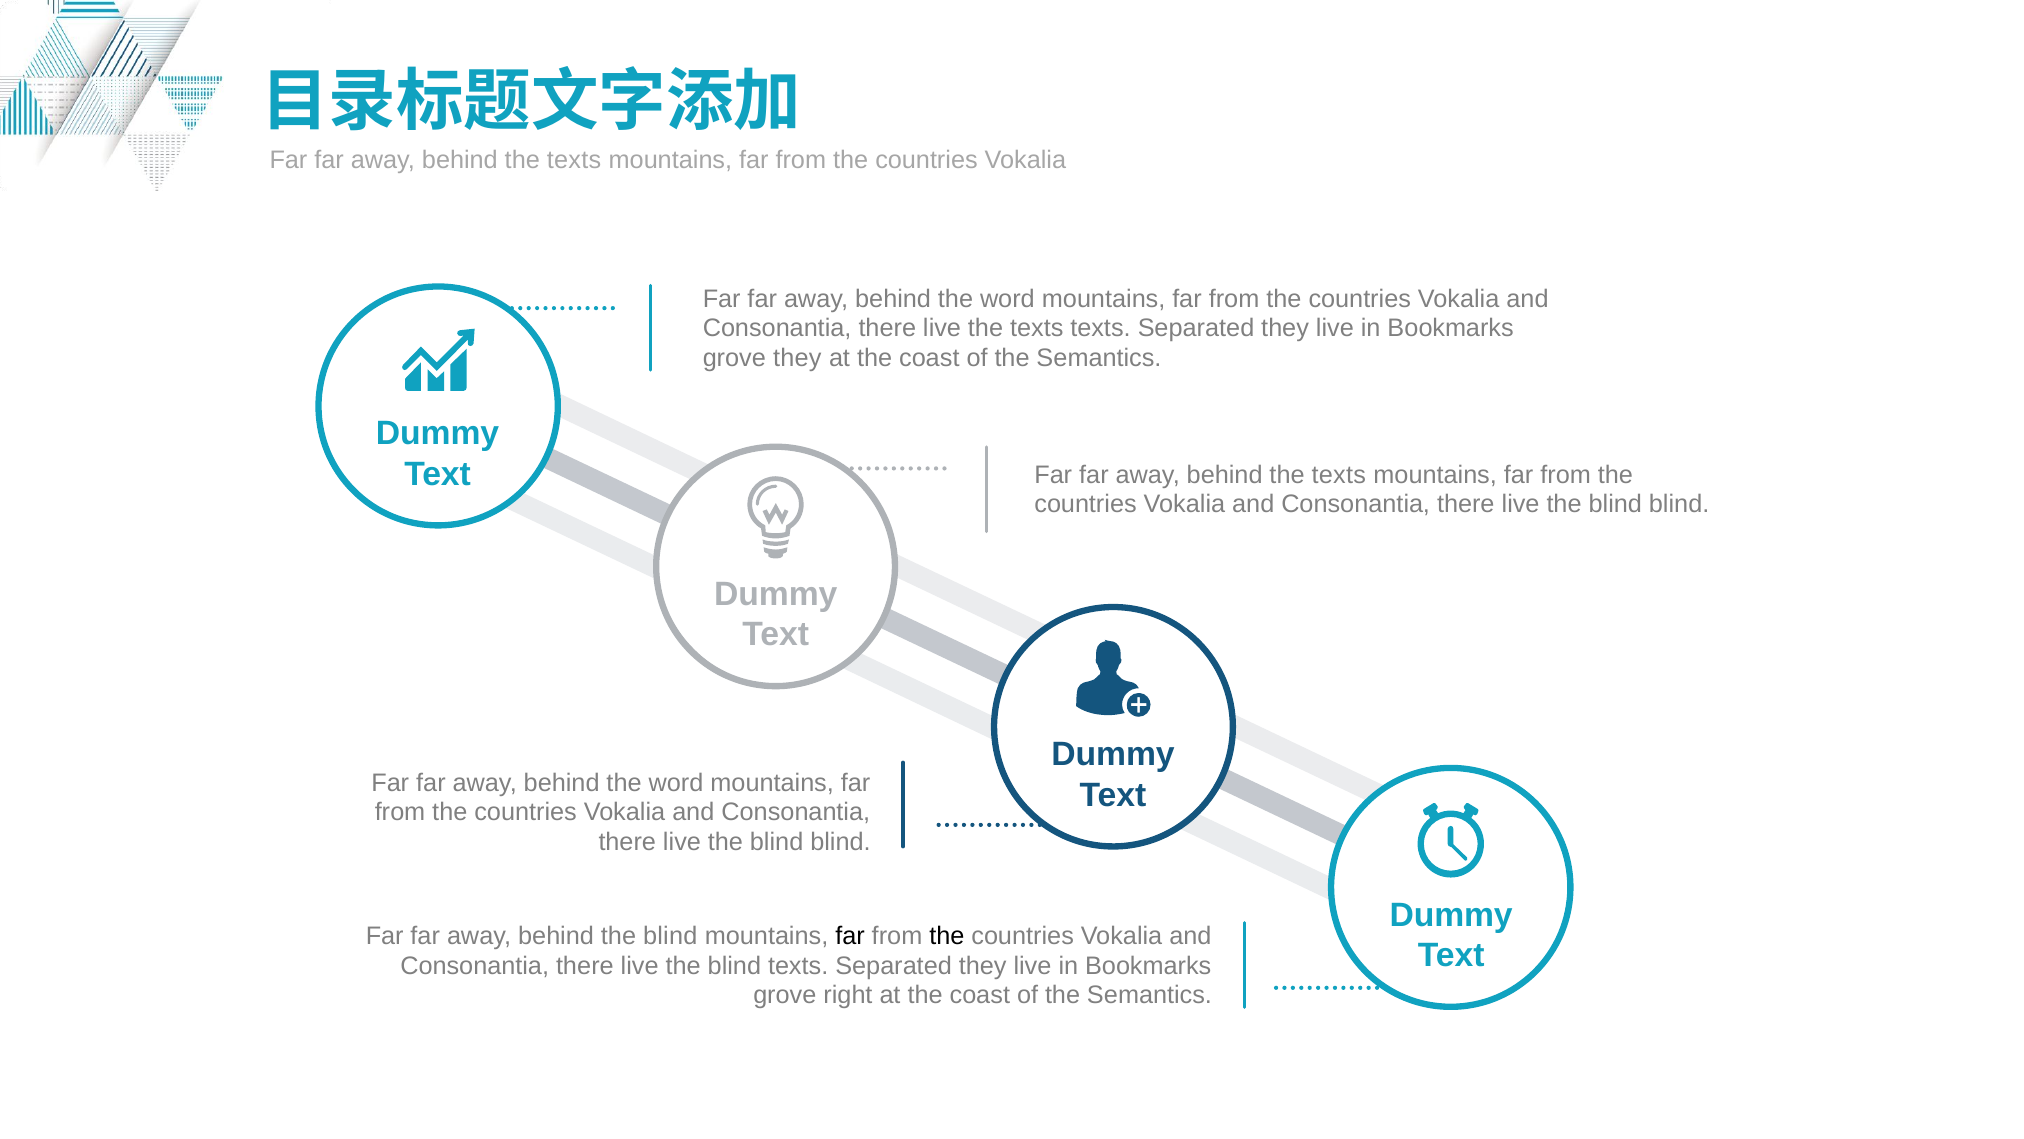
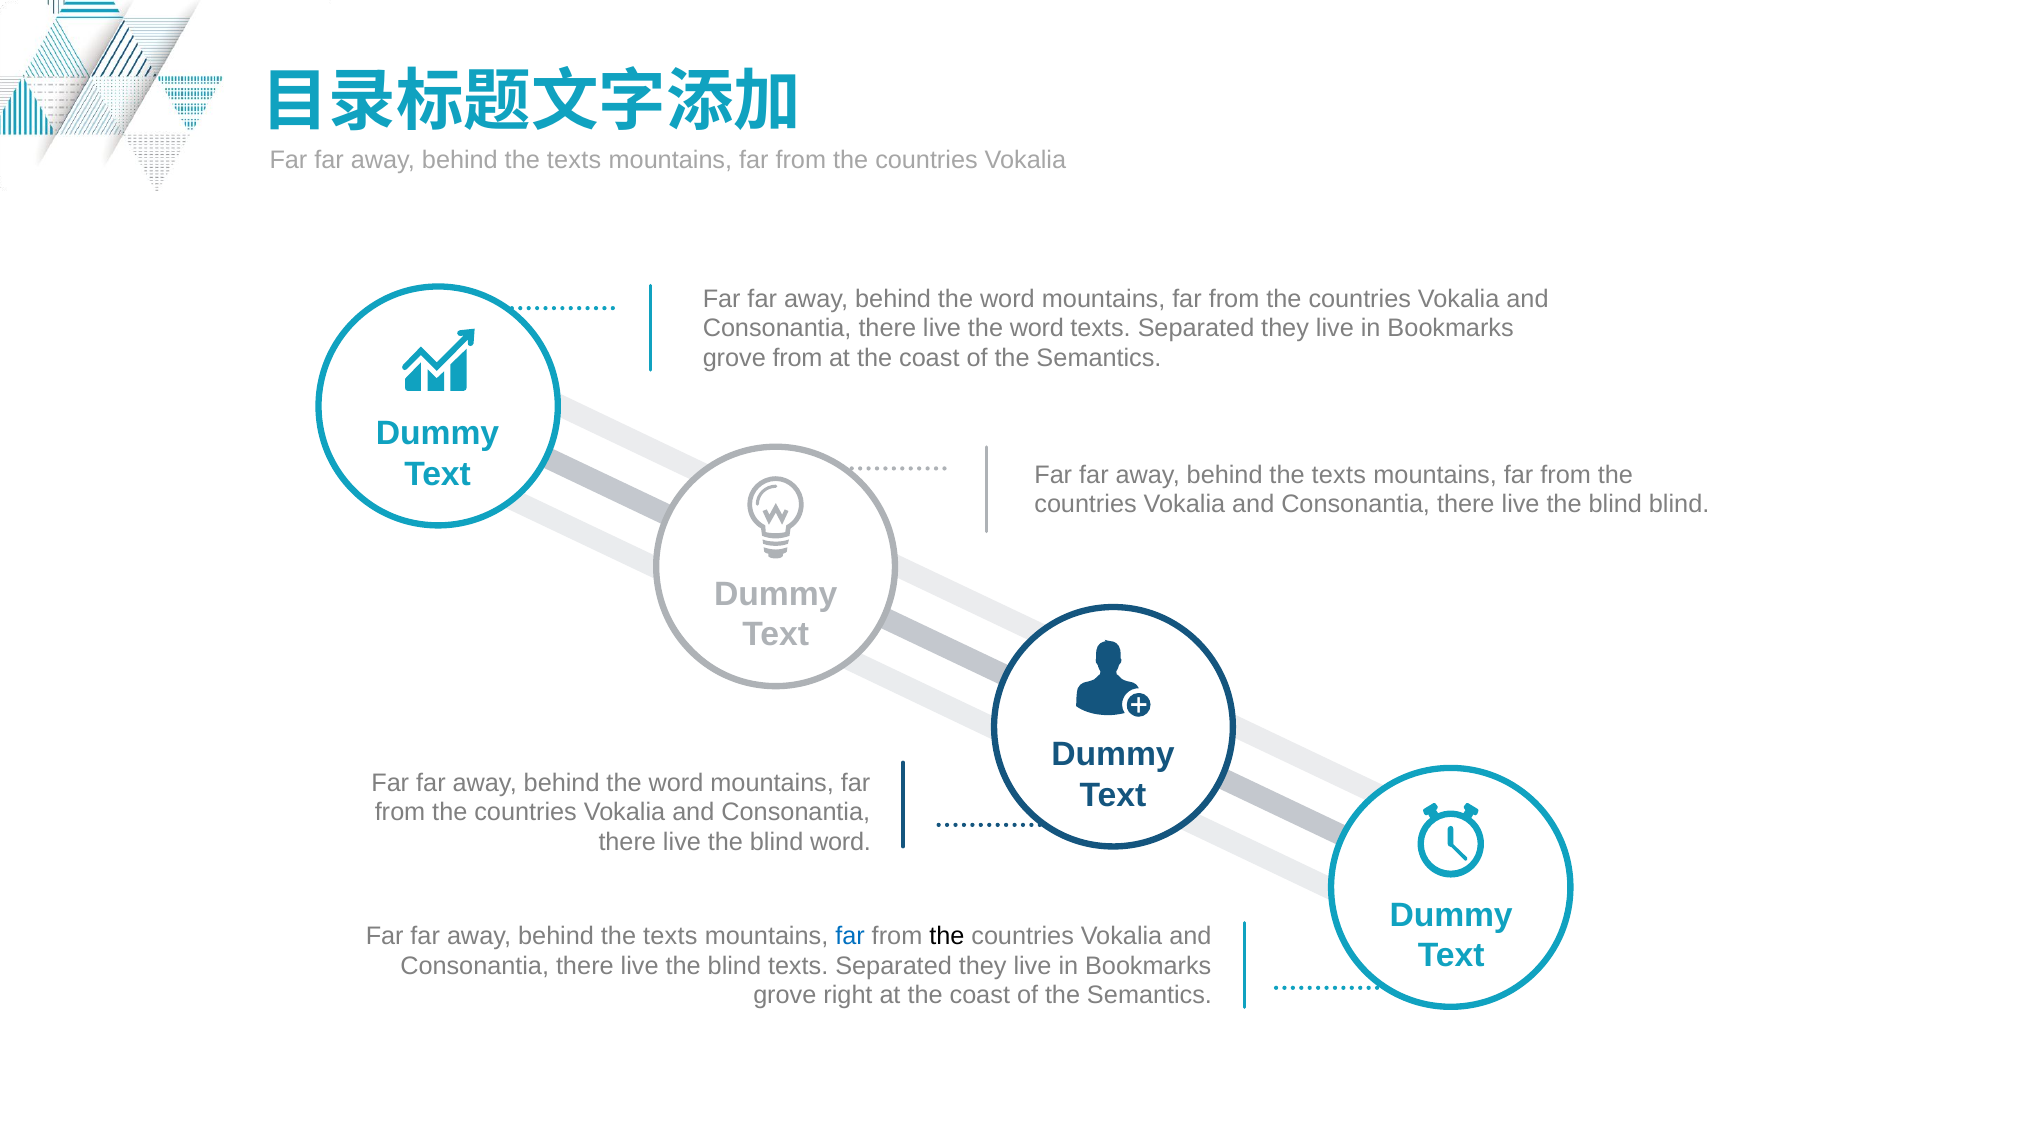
live the texts: texts -> word
grove they: they -> from
blind at (840, 842): blind -> word
blind at (670, 936): blind -> texts
far at (850, 936) colour: black -> blue
